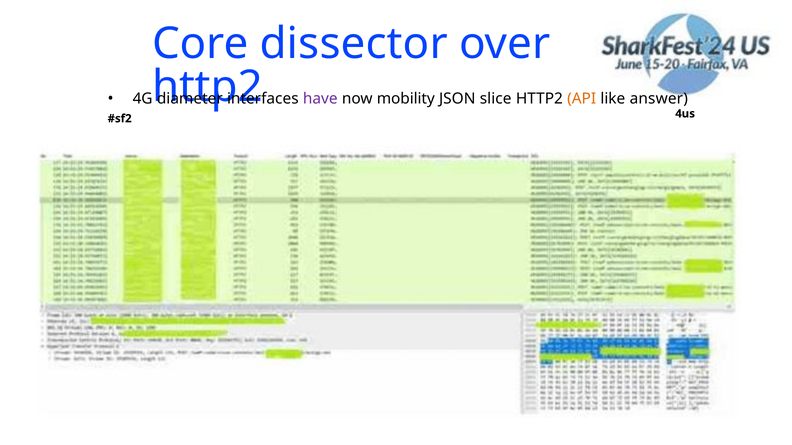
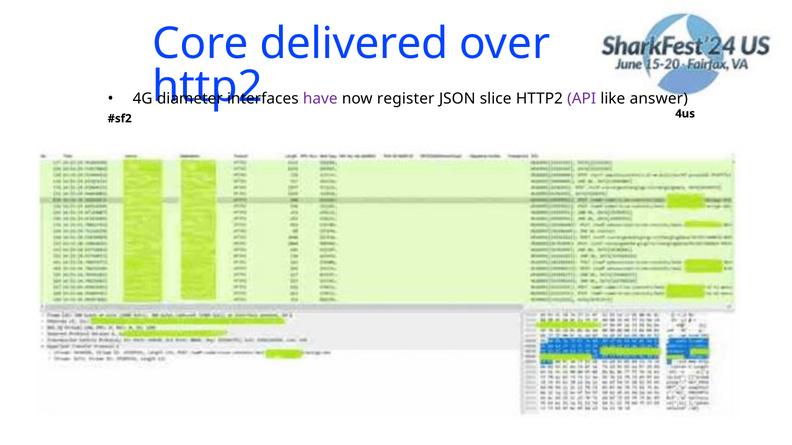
dissector: dissector -> delivered
mobility: mobility -> register
API colour: orange -> purple
